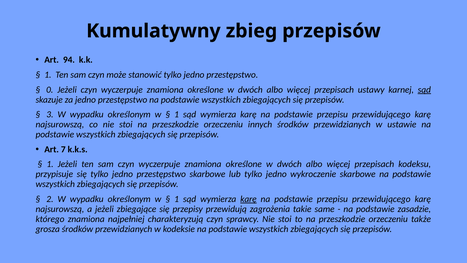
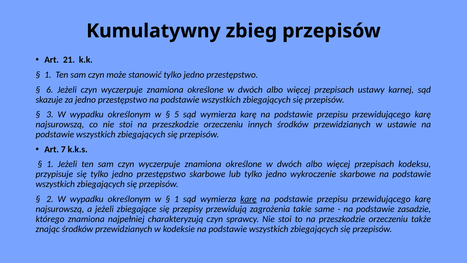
94: 94 -> 21
0: 0 -> 6
sąd at (424, 90) underline: present -> none
1 at (177, 114): 1 -> 5
grosza: grosza -> znając
